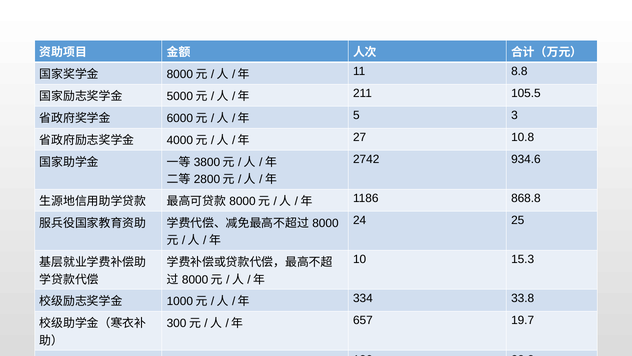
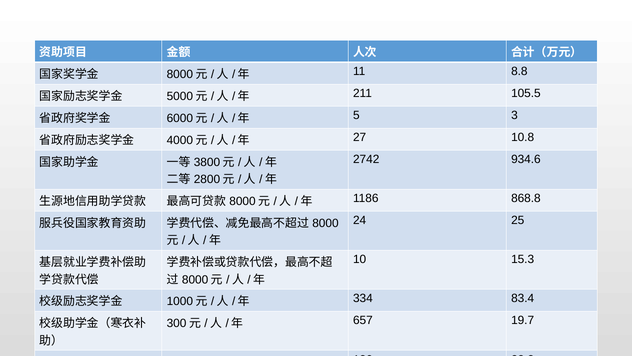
33.8: 33.8 -> 83.4
